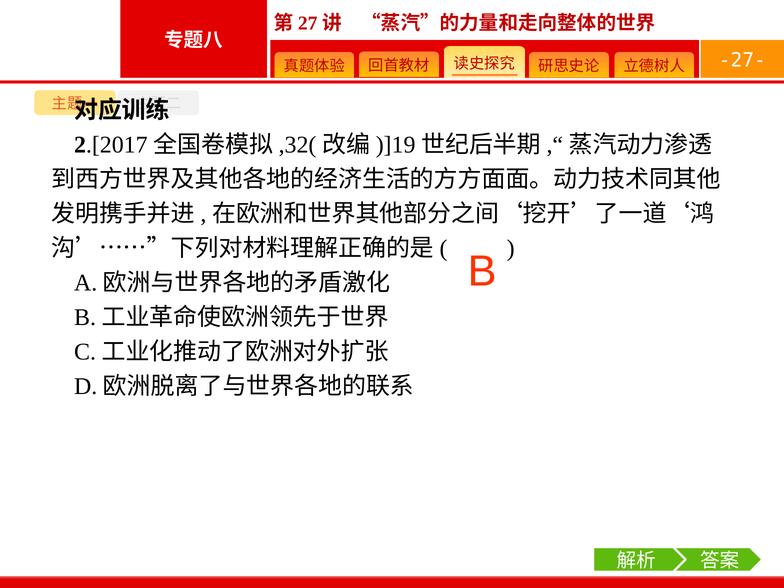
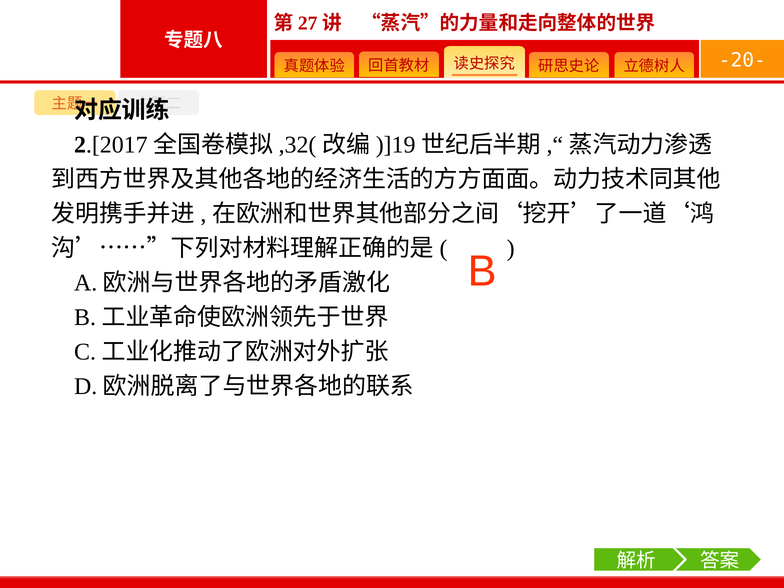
-27-: -27- -> -20-
